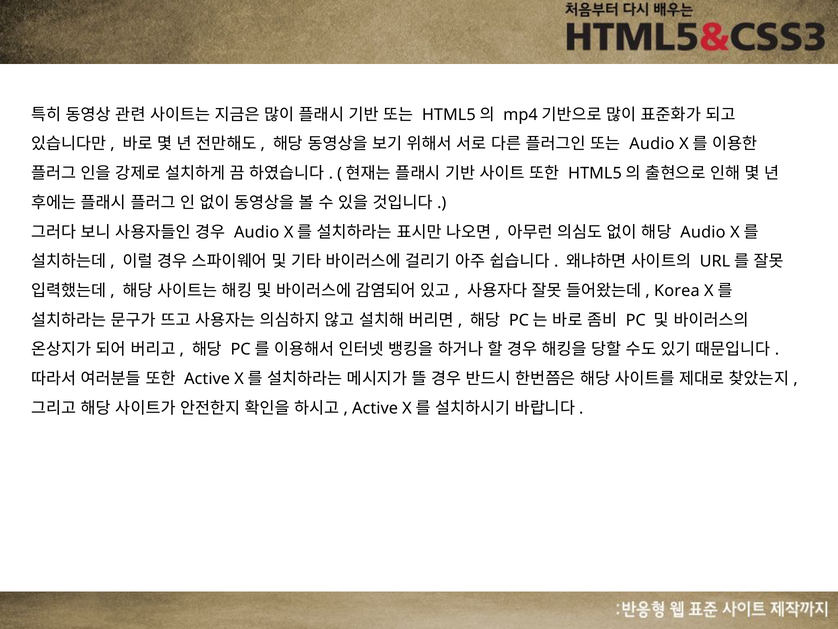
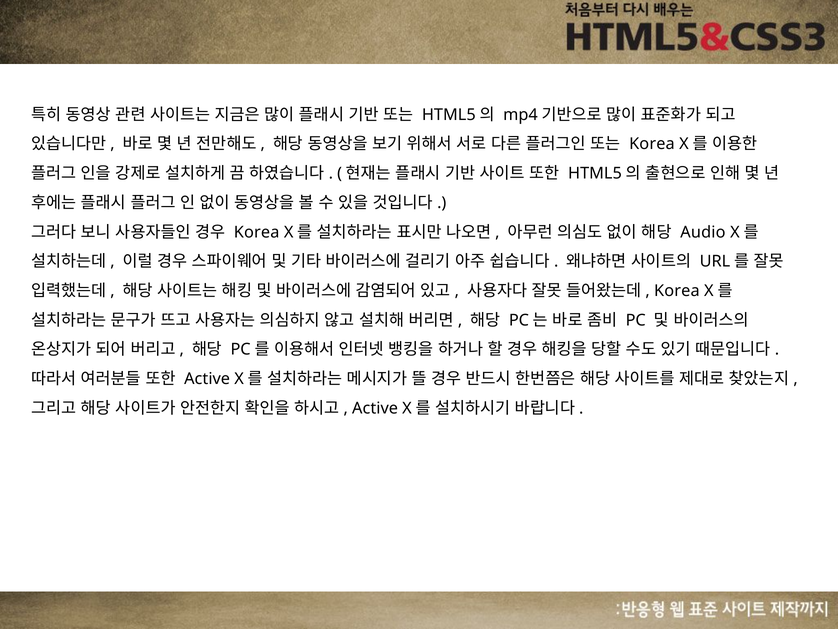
Audio at (652, 144): Audio -> Korea
Audio at (257, 232): Audio -> Korea
